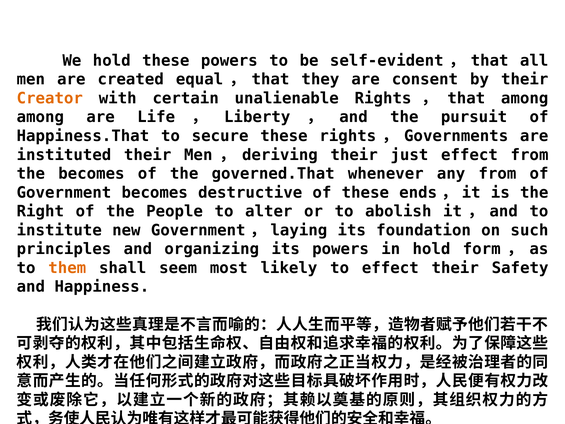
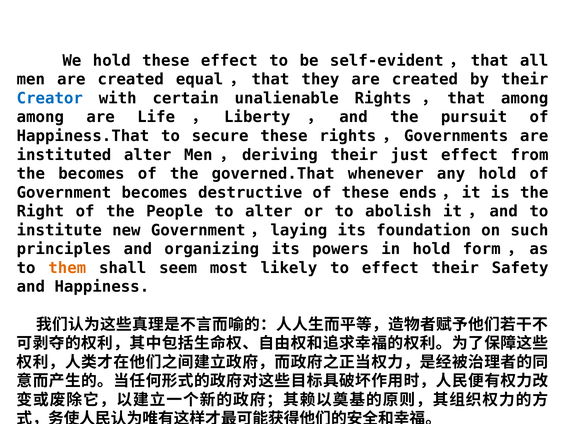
these powers: powers -> effect
they are consent: consent -> created
Creator colour: orange -> blue
instituted their: their -> alter
any from: from -> hold
